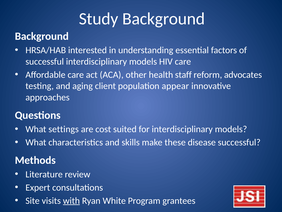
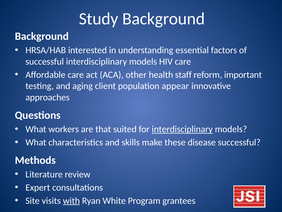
advocates: advocates -> important
settings: settings -> workers
cost: cost -> that
interdisciplinary at (182, 129) underline: none -> present
